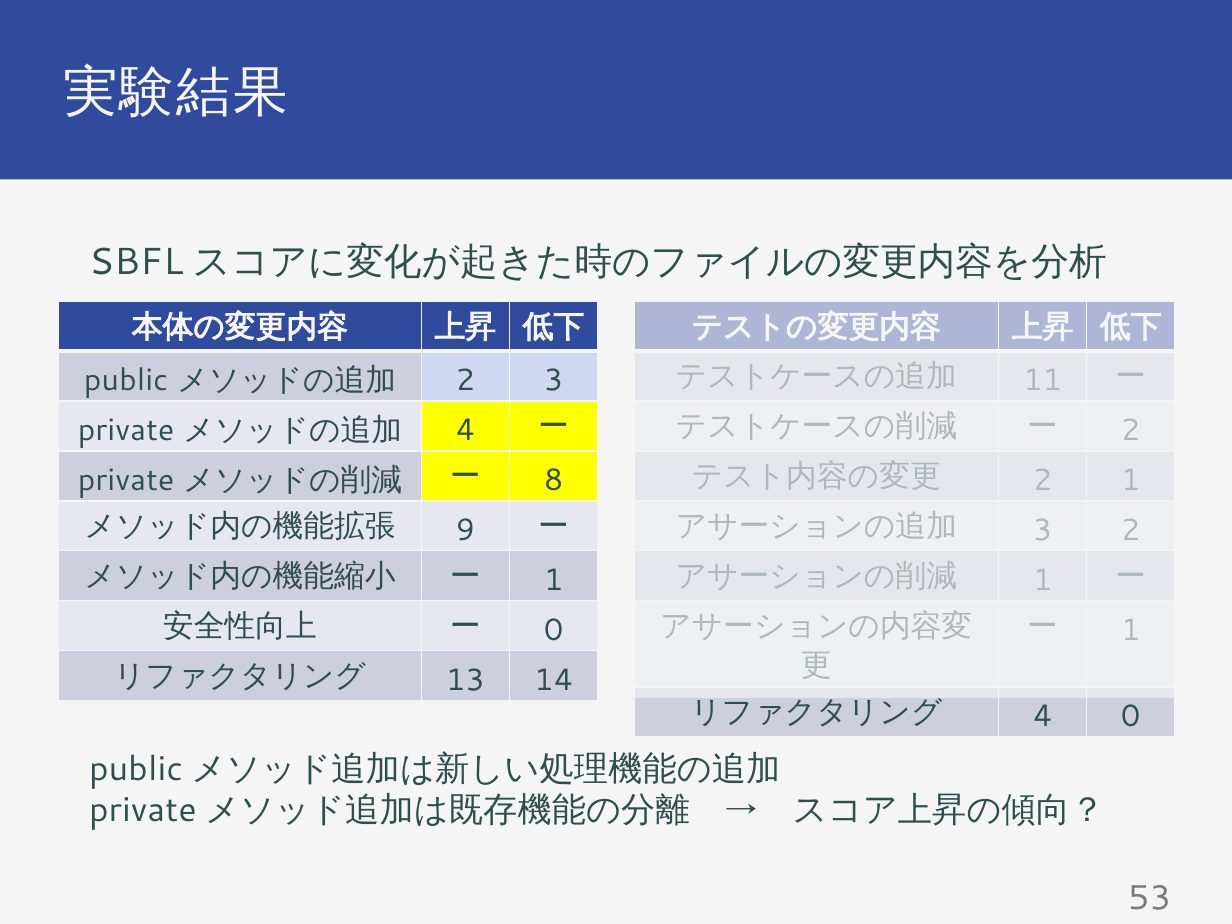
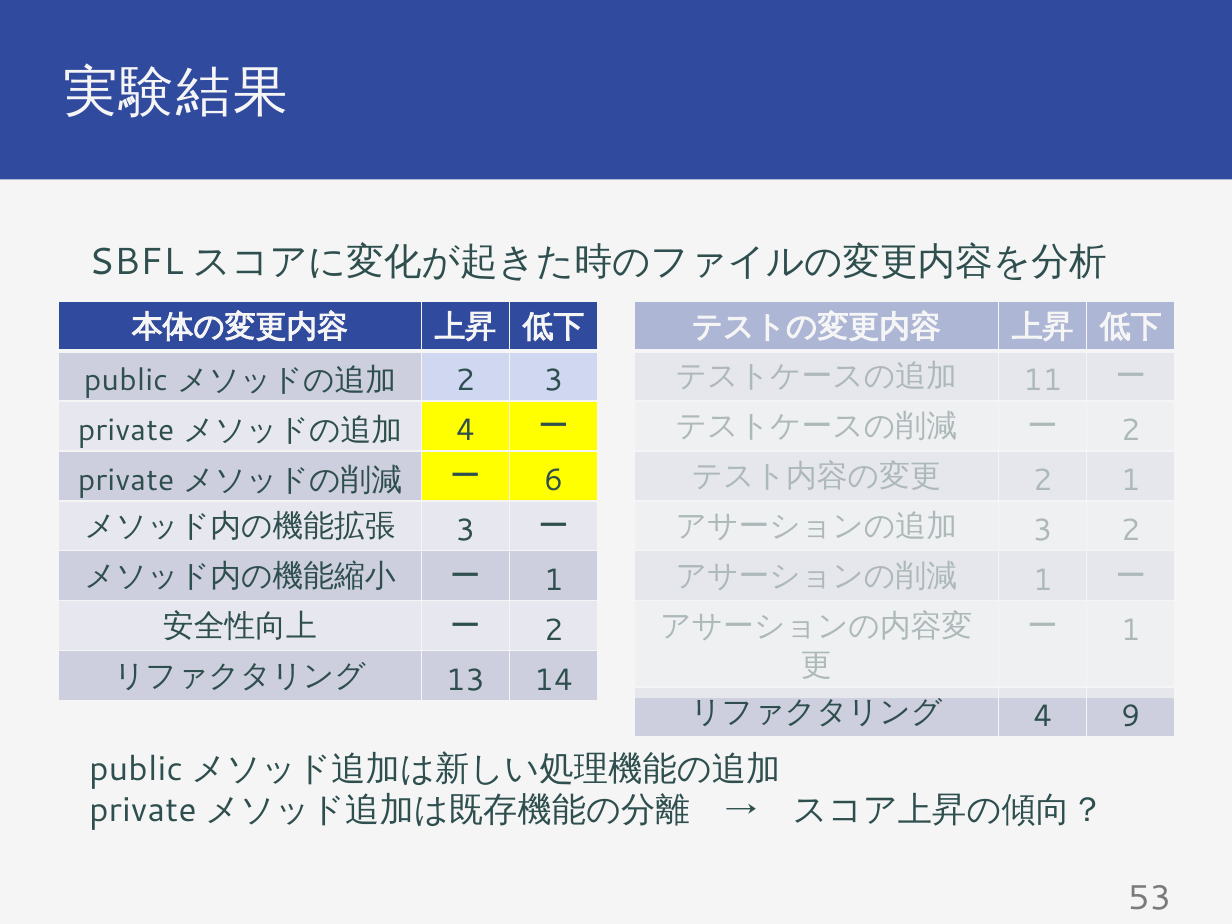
8: 8 -> 6
9 at (465, 530): 9 -> 3
0 at (554, 630): 0 -> 2
4 0: 0 -> 9
